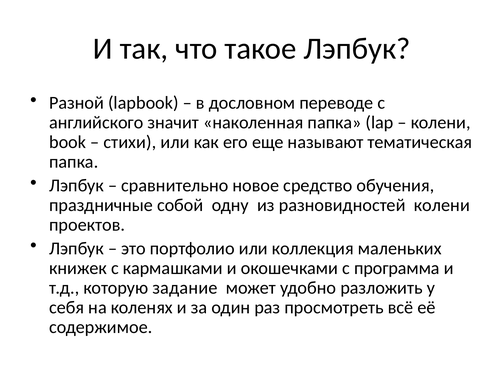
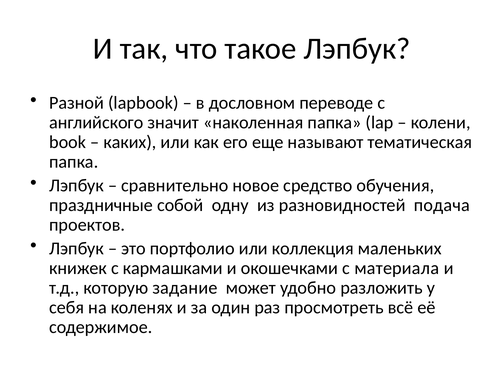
стихи: стихи -> каких
разновидностей колени: колени -> подача
программа: программа -> материала
